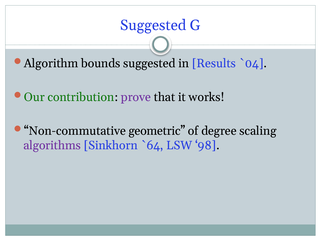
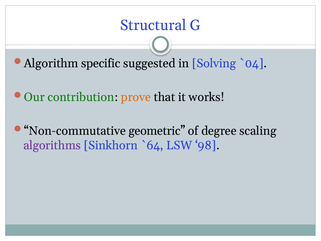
Suggested at (153, 25): Suggested -> Structural
bounds: bounds -> specific
Results: Results -> Solving
prove colour: purple -> orange
